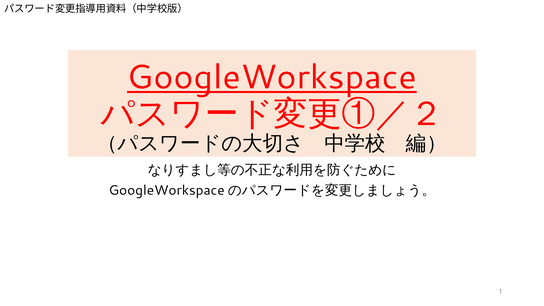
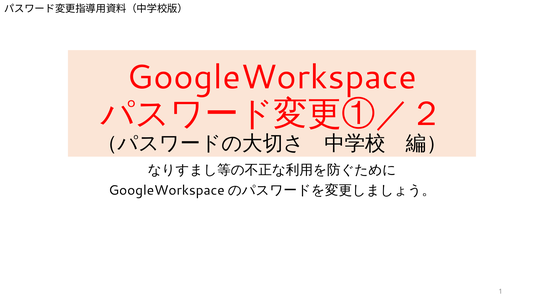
GoogleWorkspace underline: present -> none
